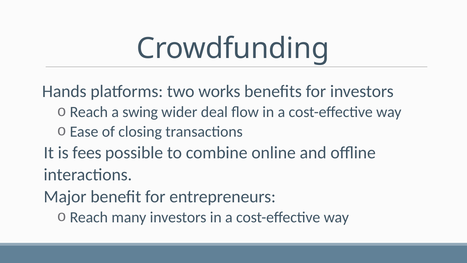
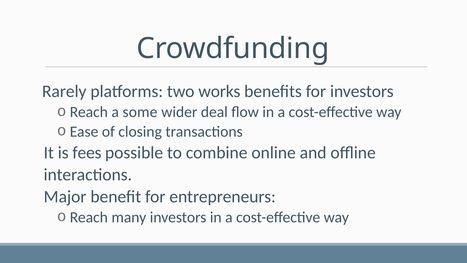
Hands: Hands -> Rarely
swing: swing -> some
